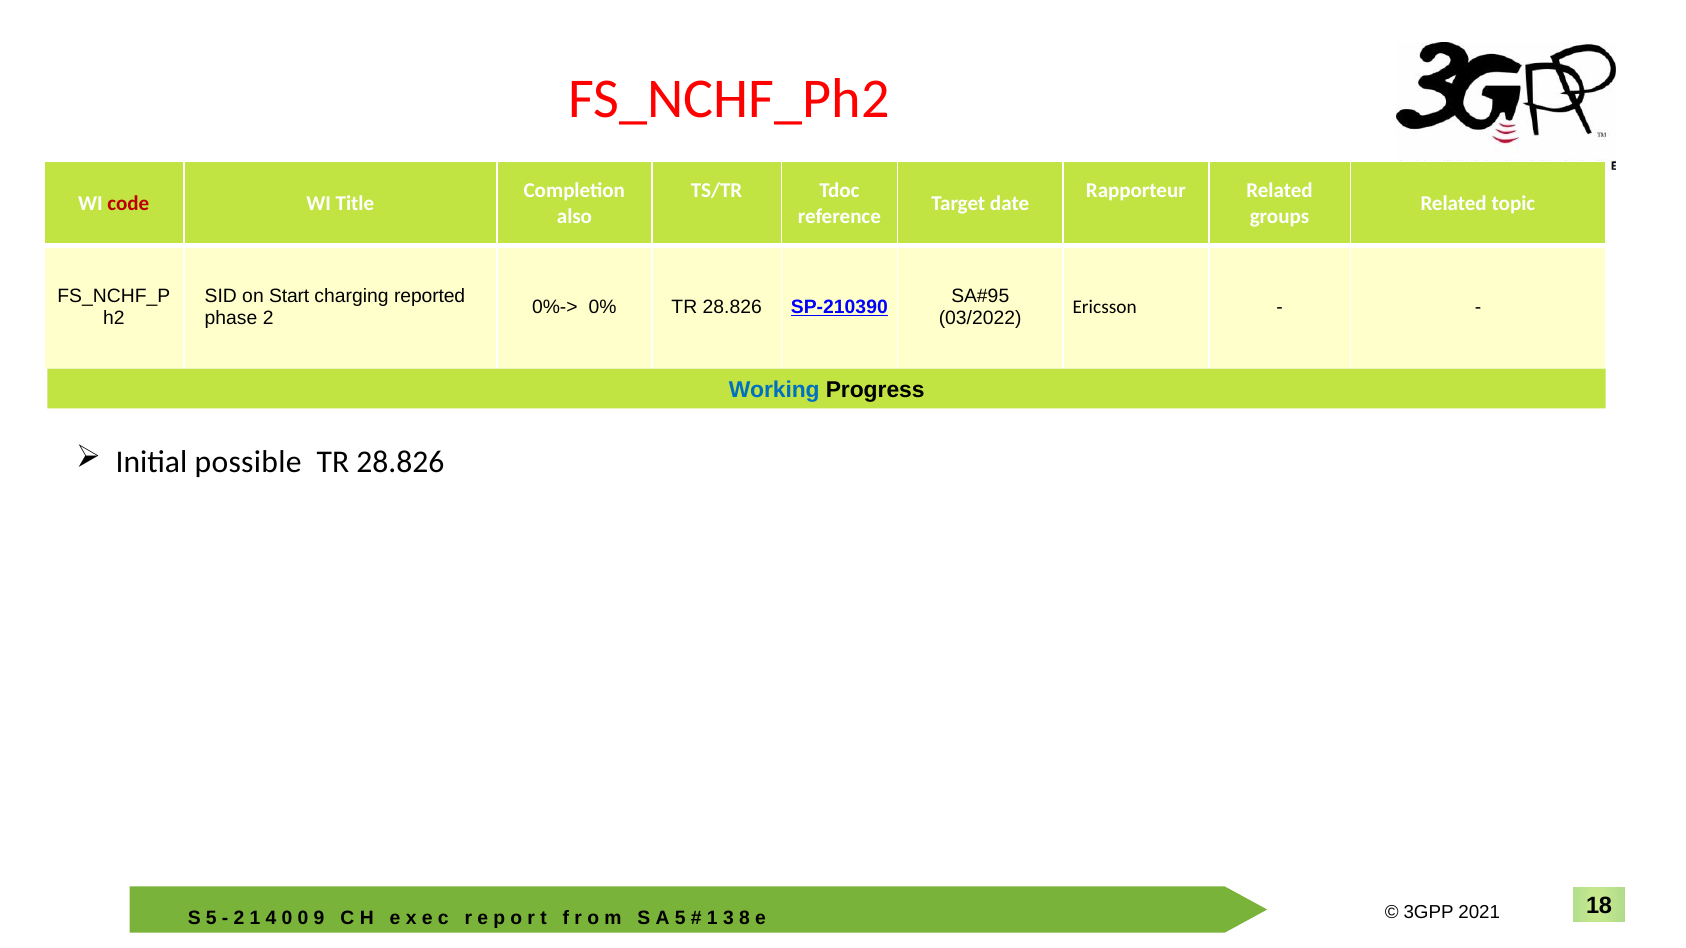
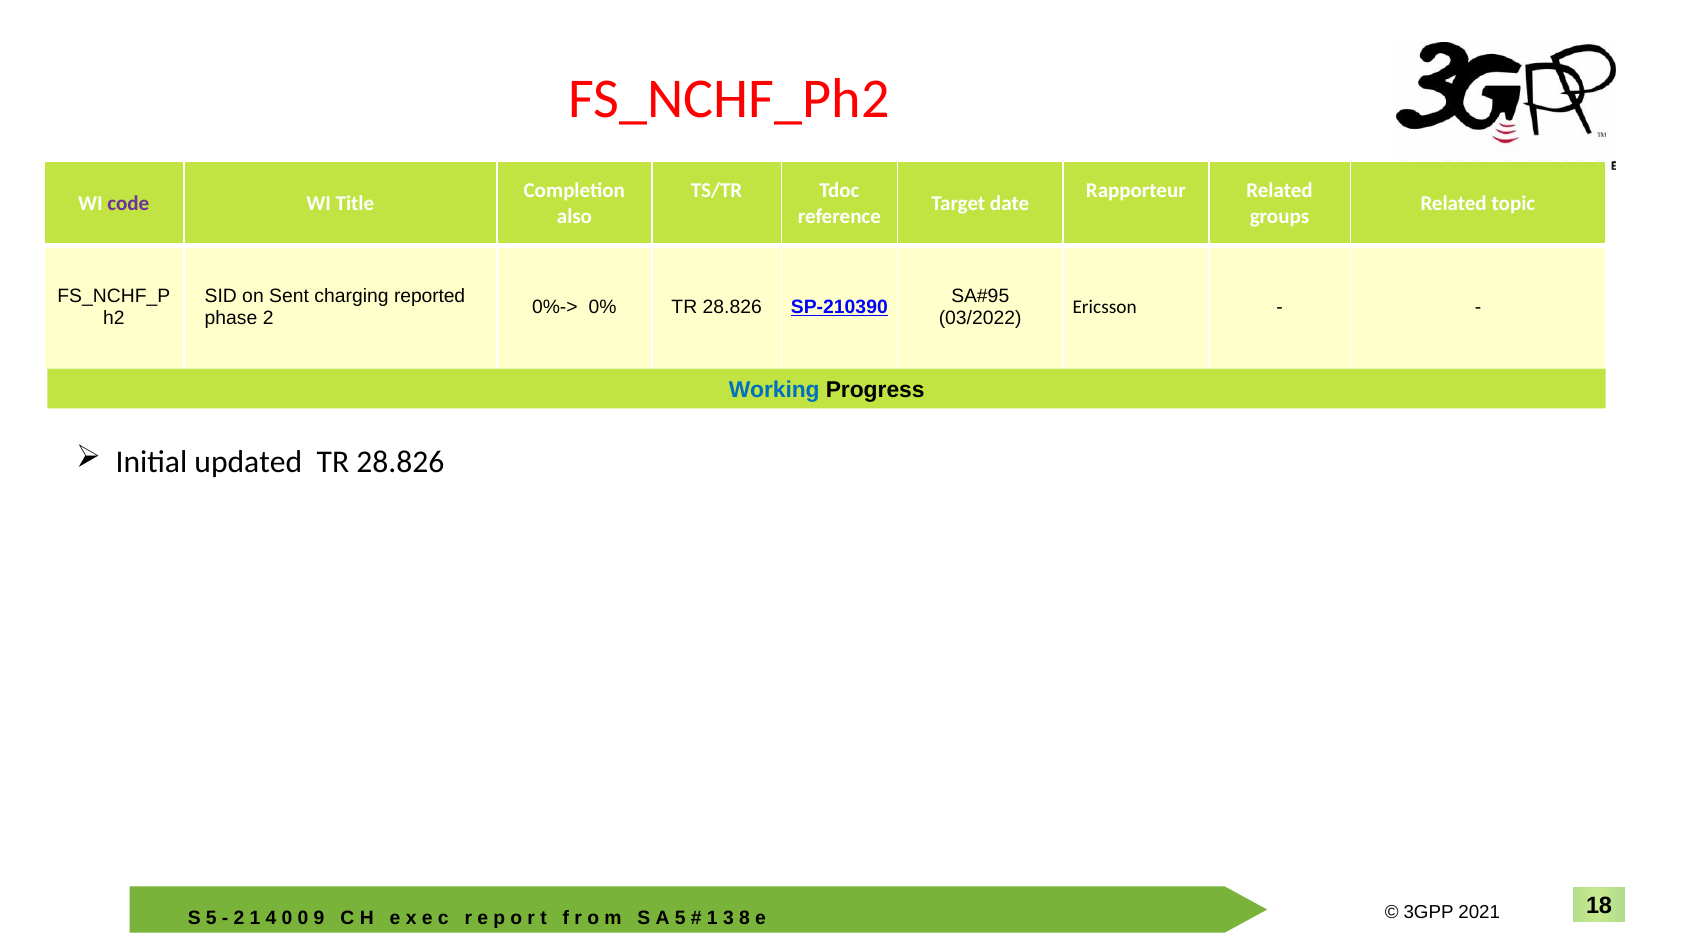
code colour: red -> purple
Start: Start -> Sent
possible: possible -> updated
